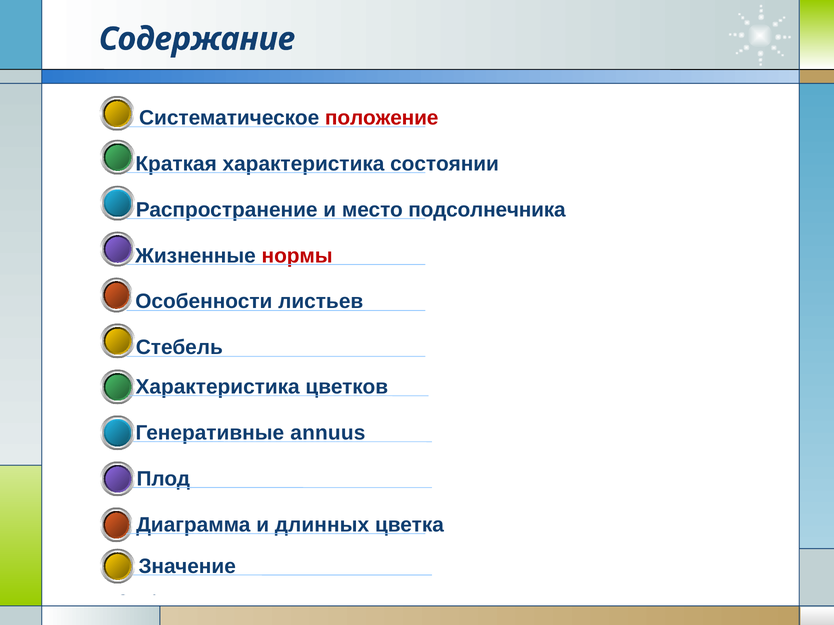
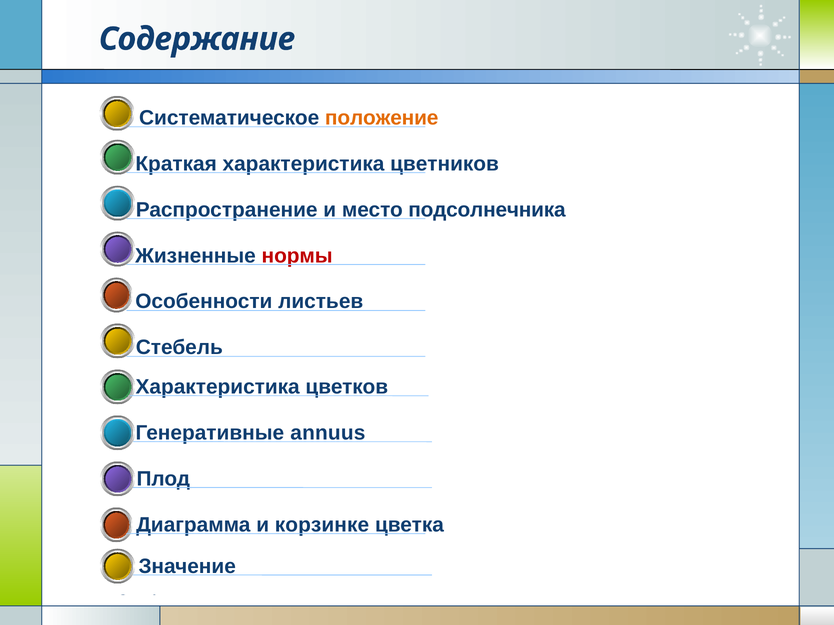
положение colour: red -> orange
состоянии: состоянии -> цветников
длинных: длинных -> корзинке
